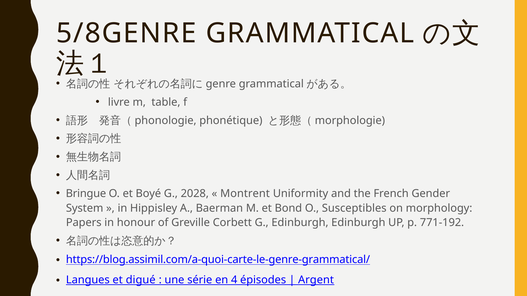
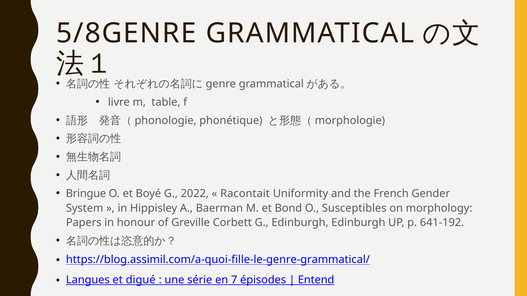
2028: 2028 -> 2022
Montrent: Montrent -> Racontait
771-192: 771-192 -> 641-192
https://blog.assimil.com/a-quoi-carte-le-genre-grammatical/: https://blog.assimil.com/a-quoi-carte-le-genre-grammatical/ -> https://blog.assimil.com/a-quoi-fille-le-genre-grammatical/
4: 4 -> 7
Argent: Argent -> Entend
